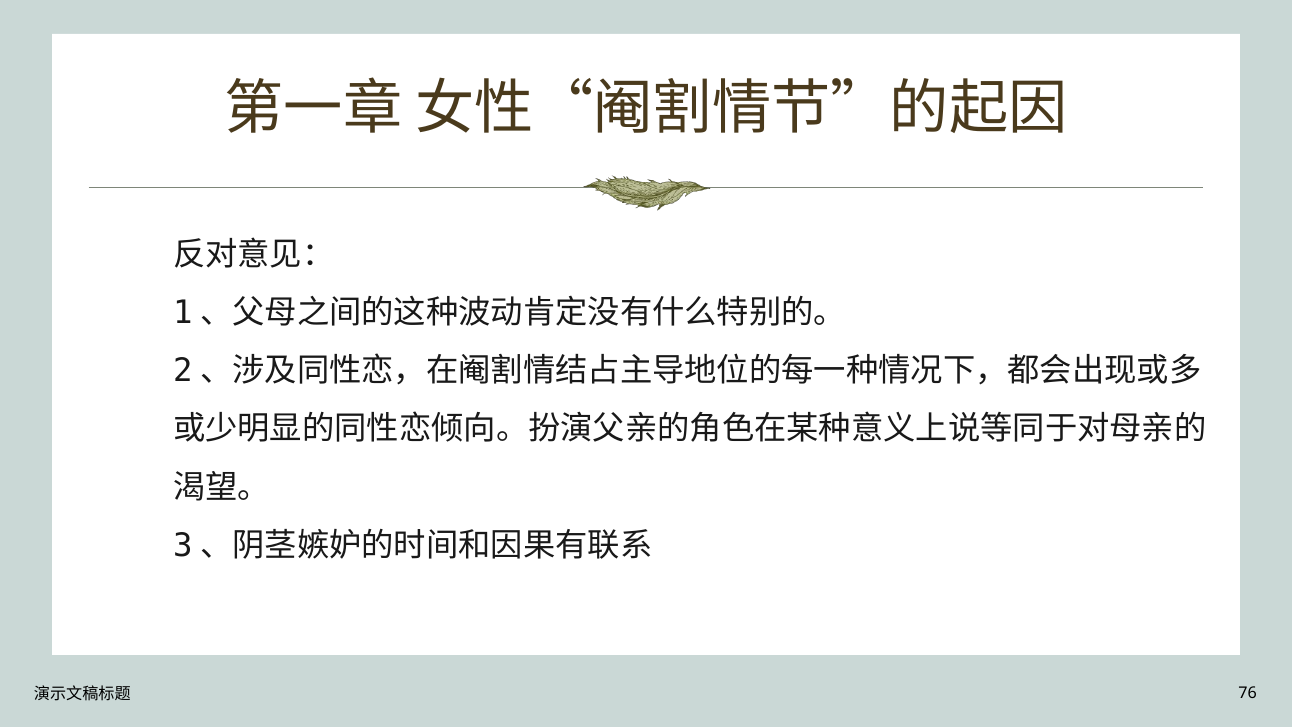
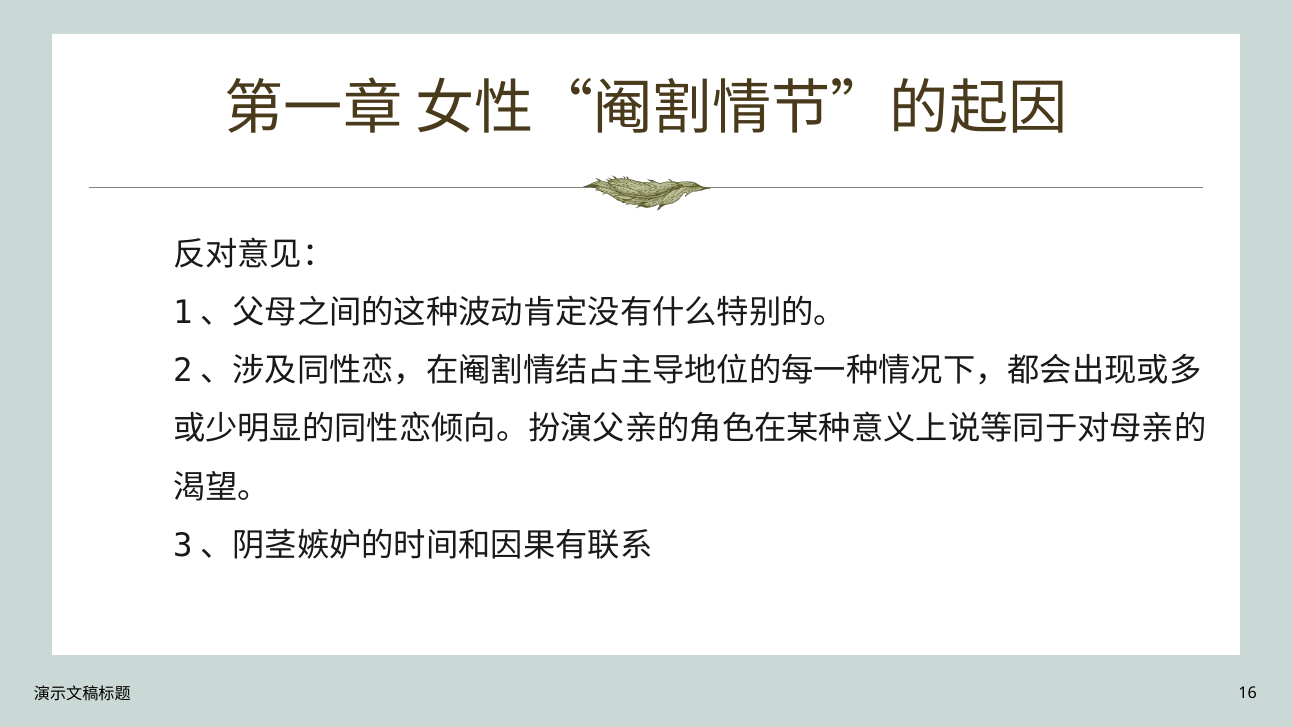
76: 76 -> 16
